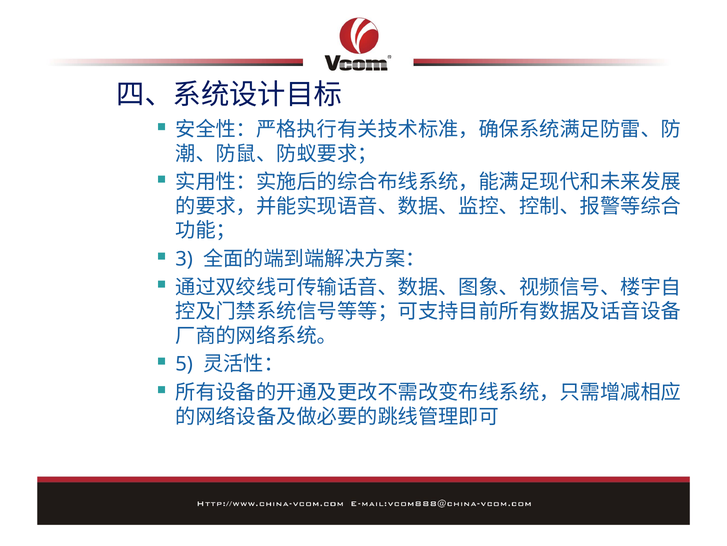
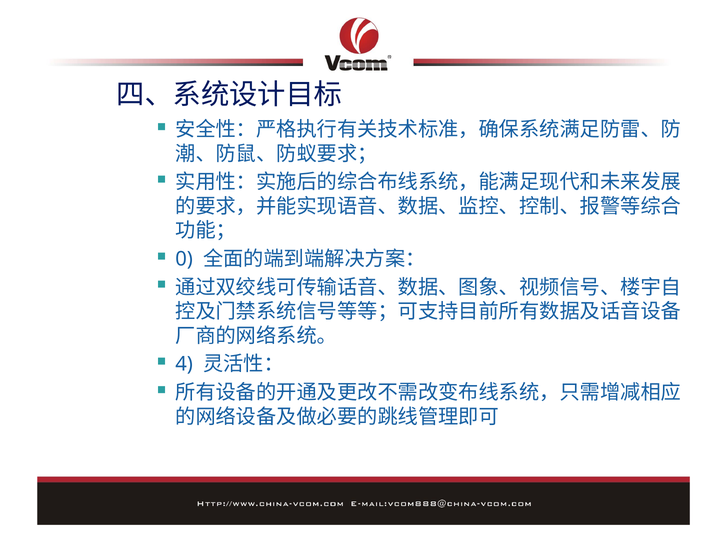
3: 3 -> 0
5: 5 -> 4
